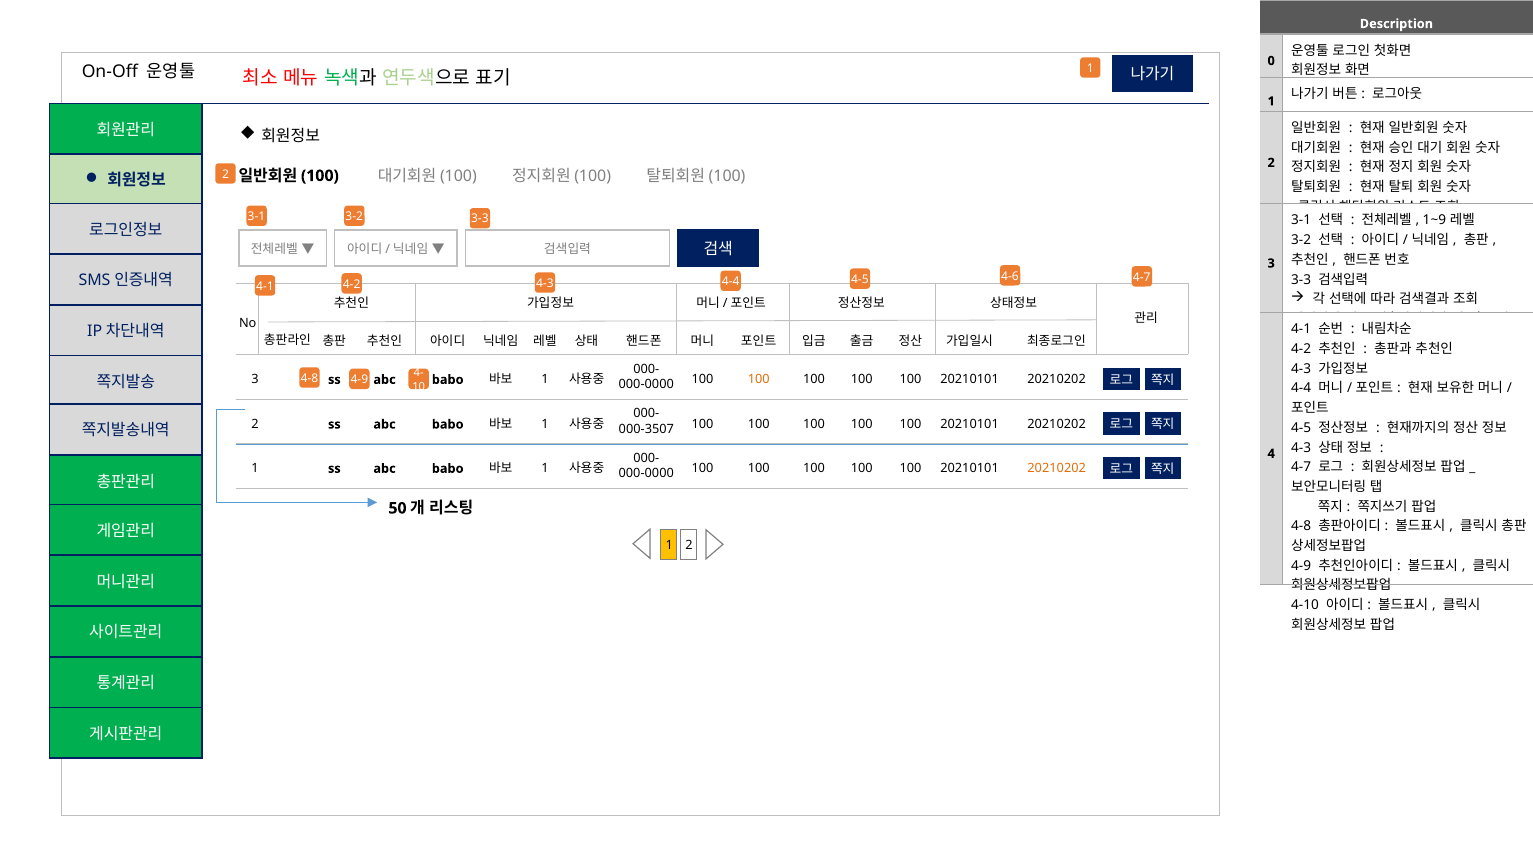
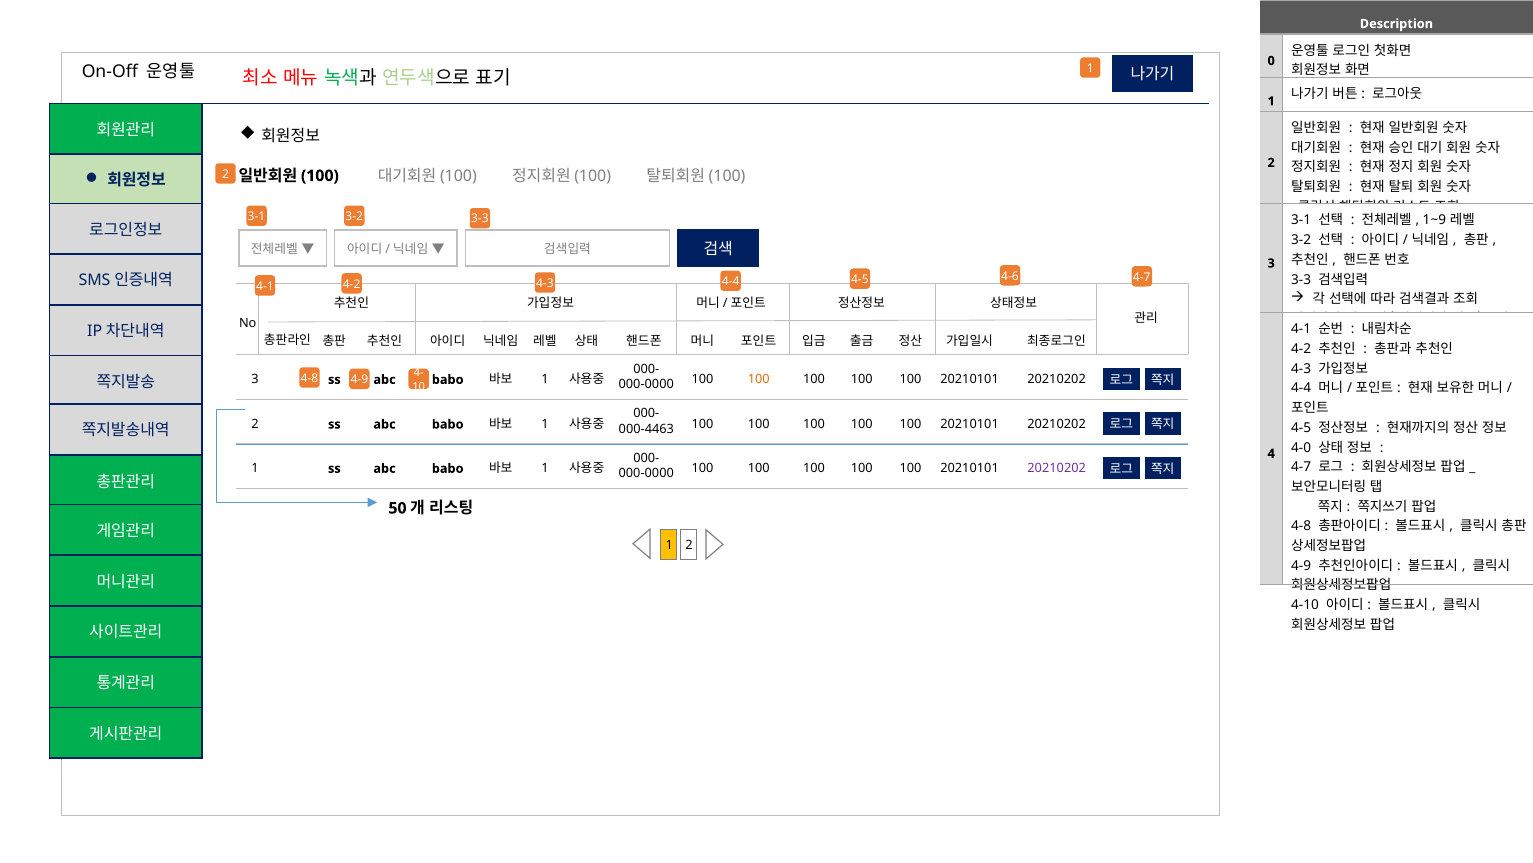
000-3507: 000-3507 -> 000-4463
4-3 at (1301, 447): 4-3 -> 4-0
20210202 at (1057, 468) colour: orange -> purple
